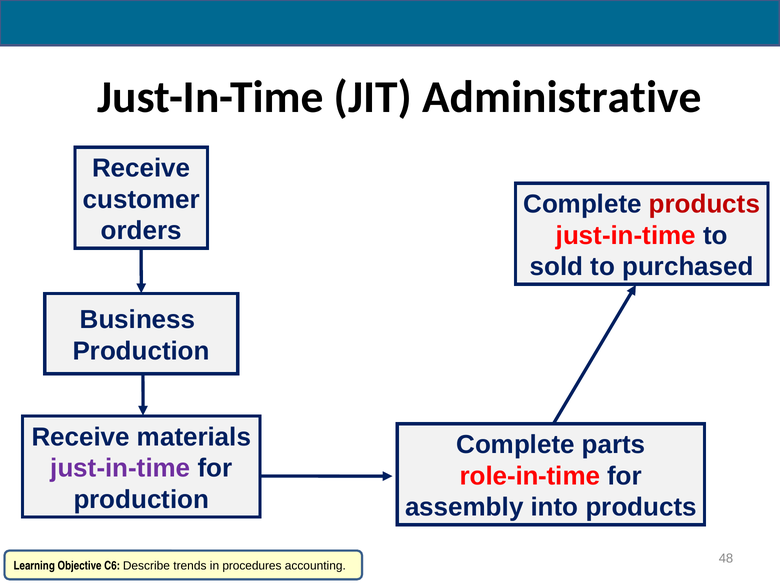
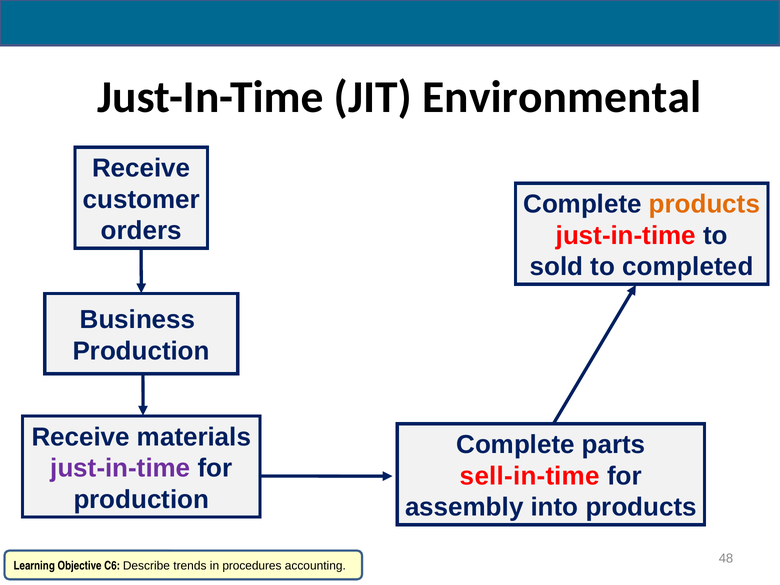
Administrative: Administrative -> Environmental
products at (704, 204) colour: red -> orange
purchased: purchased -> completed
role-in-time: role-in-time -> sell-in-time
